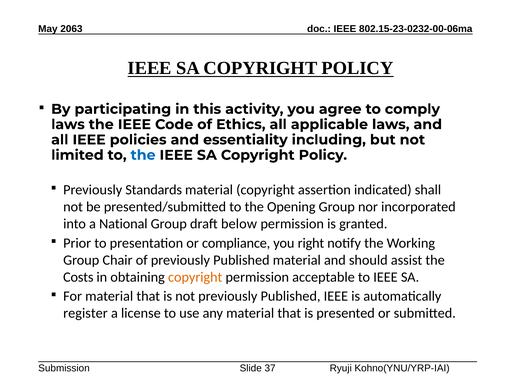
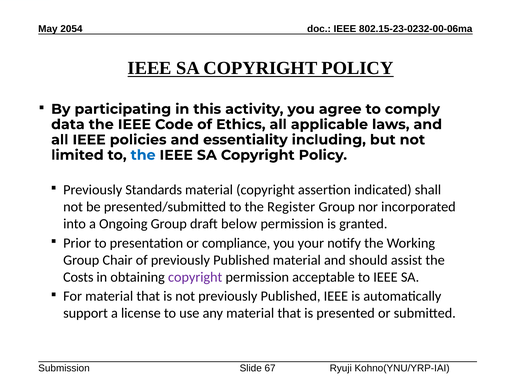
2063: 2063 -> 2054
laws at (68, 125): laws -> data
Opening: Opening -> Register
National: National -> Ongoing
right: right -> your
copyright at (195, 277) colour: orange -> purple
register: register -> support
37: 37 -> 67
